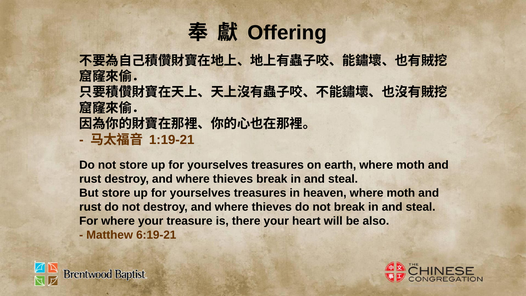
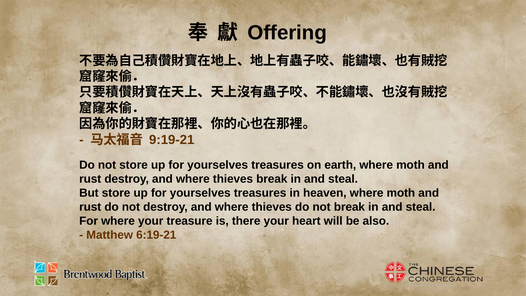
1:19-21: 1:19-21 -> 9:19-21
